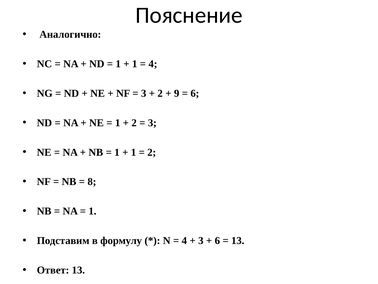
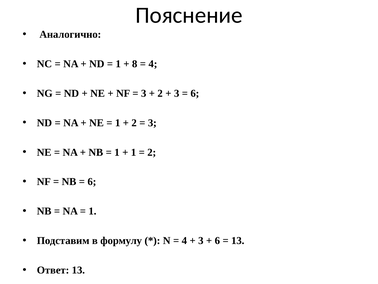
1 at (135, 64): 1 -> 8
9 at (177, 93): 9 -> 3
8 at (92, 181): 8 -> 6
